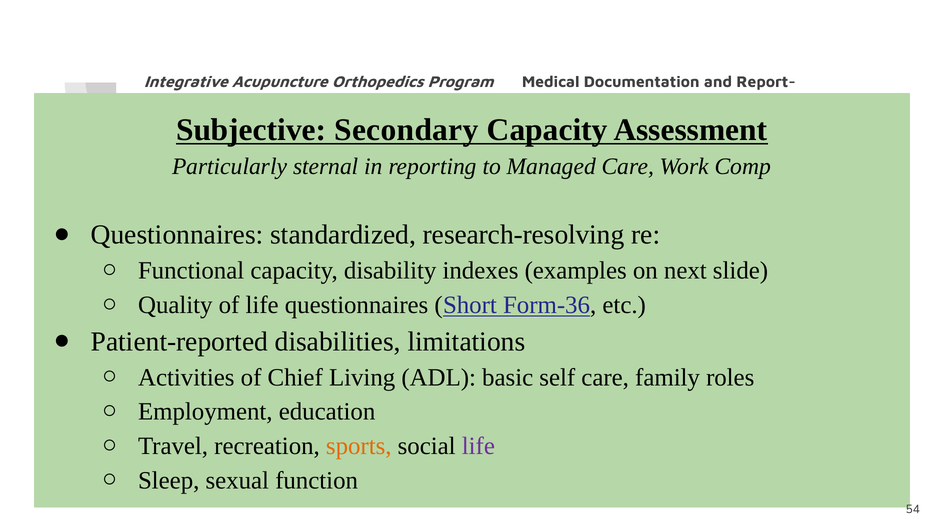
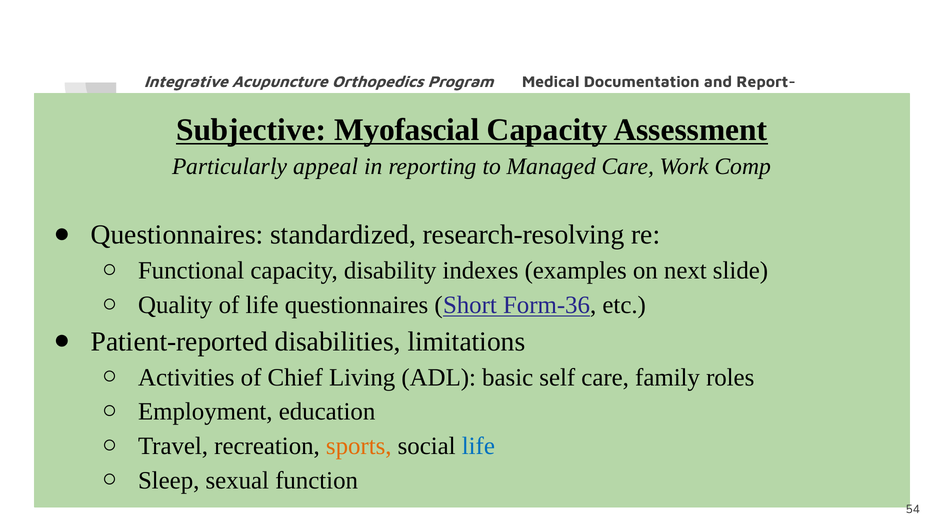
Secondary: Secondary -> Myofascial
sternal: sternal -> appeal
life at (478, 446) colour: purple -> blue
